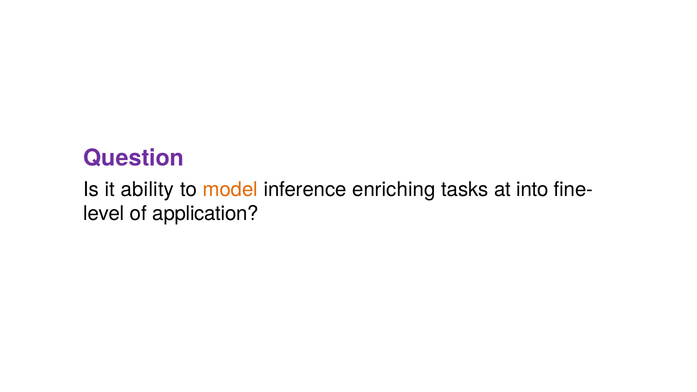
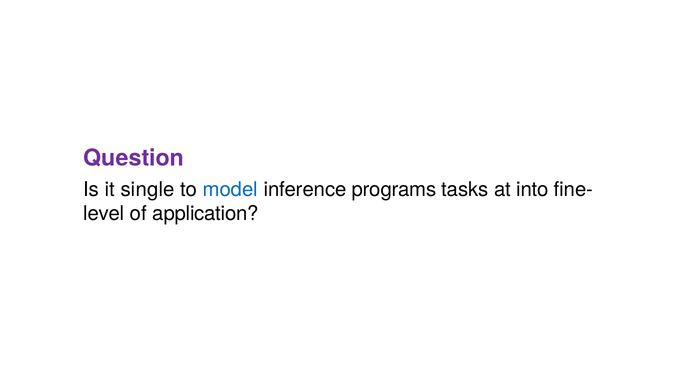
ability: ability -> single
model colour: orange -> blue
enriching: enriching -> programs
